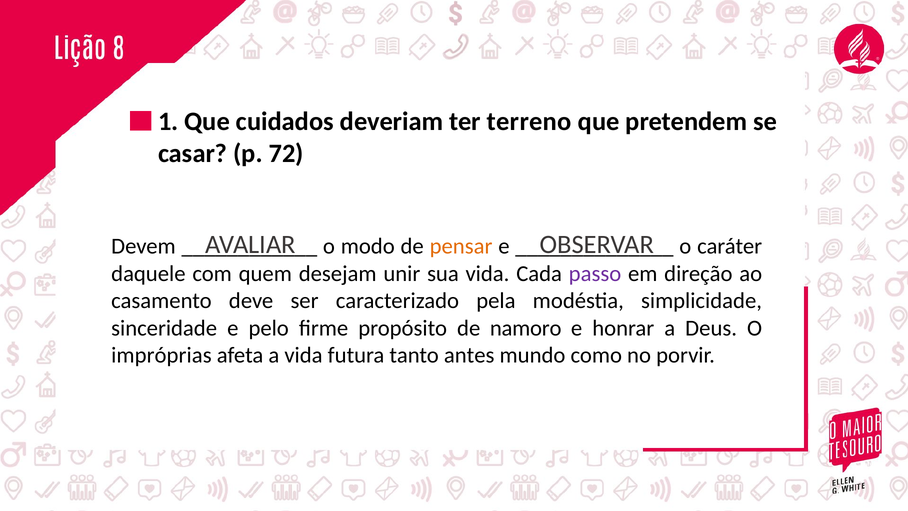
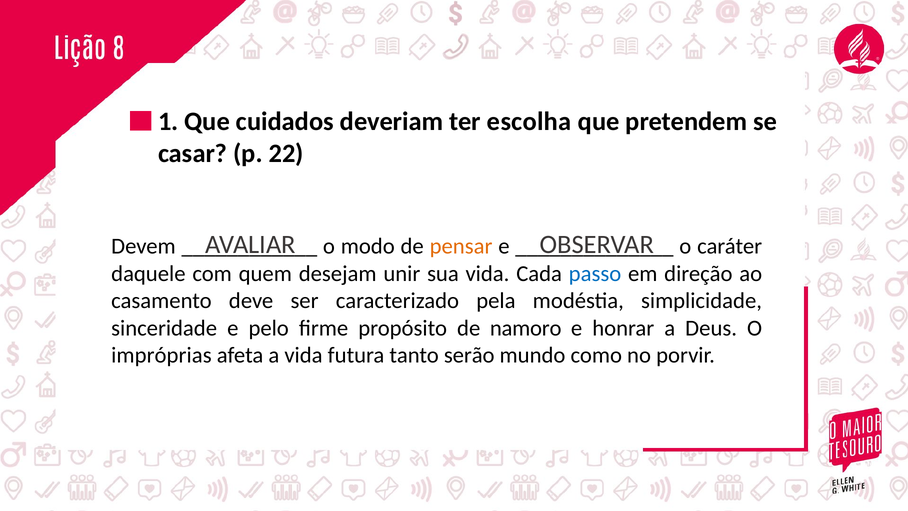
terreno: terreno -> escolha
72: 72 -> 22
passo colour: purple -> blue
antes: antes -> serão
